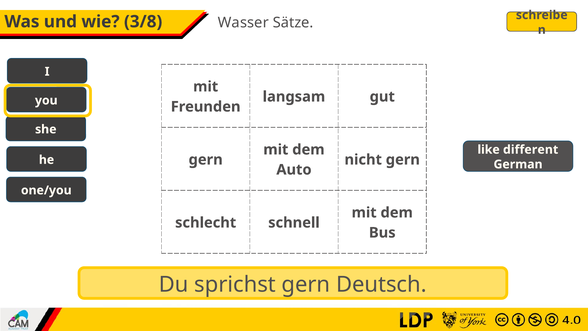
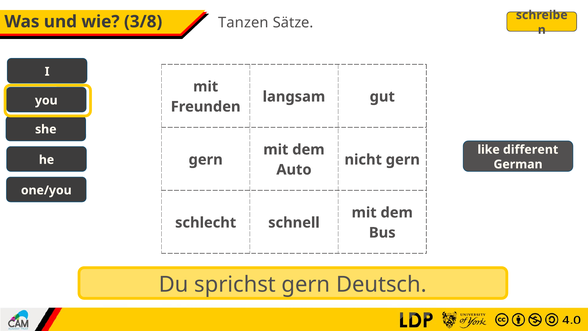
Wasser: Wasser -> Tanzen
